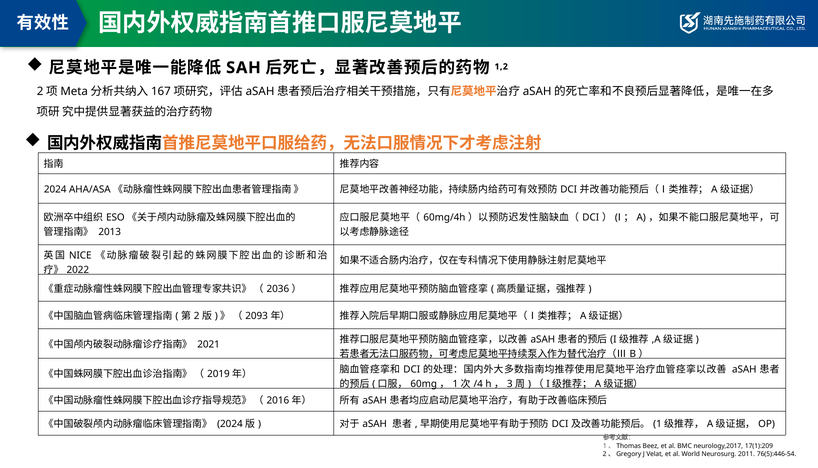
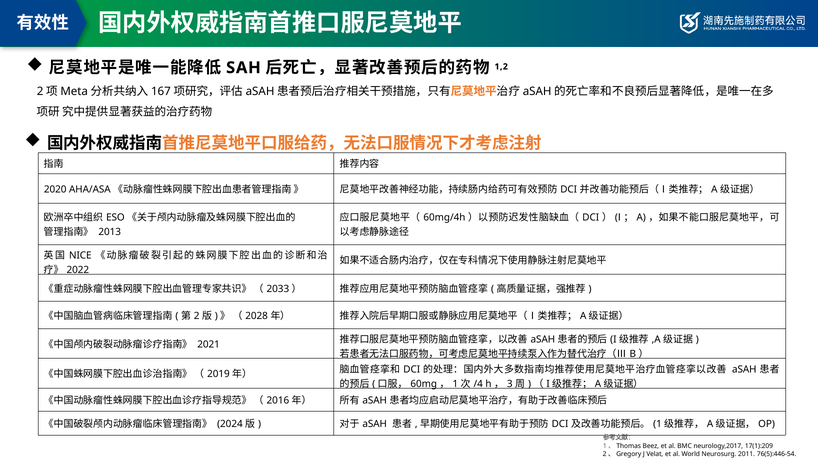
2024 at (55, 189): 2024 -> 2020
2036: 2036 -> 2033
2093: 2093 -> 2028
